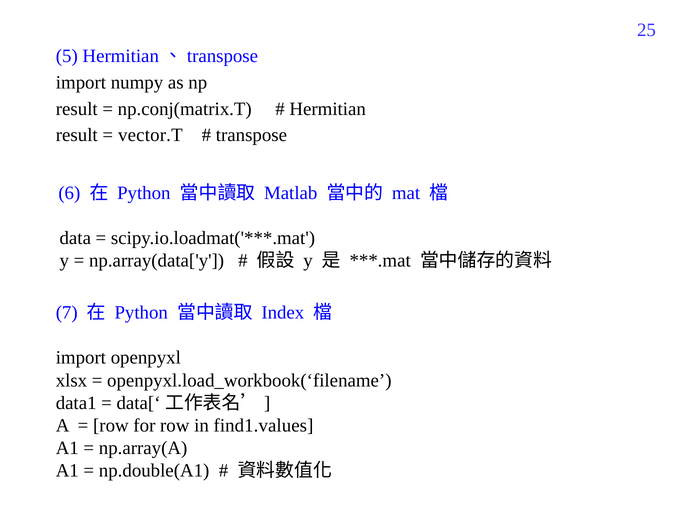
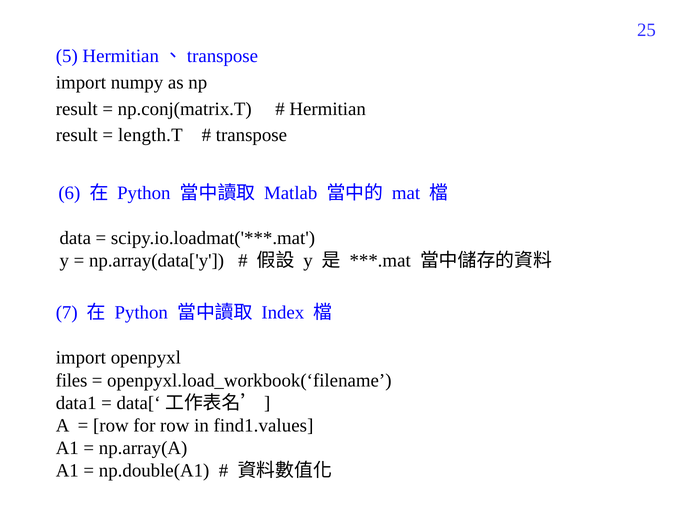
vector.T: vector.T -> length.T
xlsx: xlsx -> files
